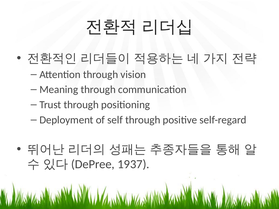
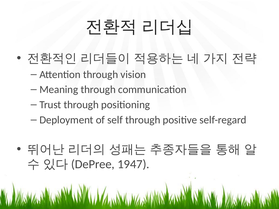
1937: 1937 -> 1947
